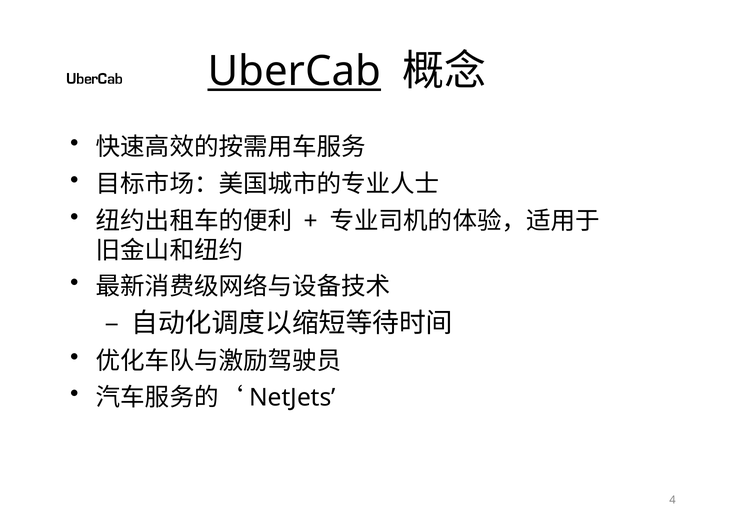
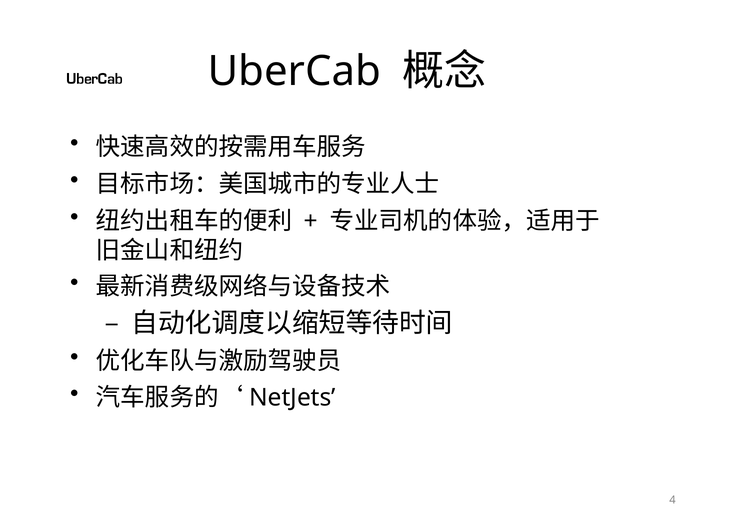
UberCab underline: present -> none
